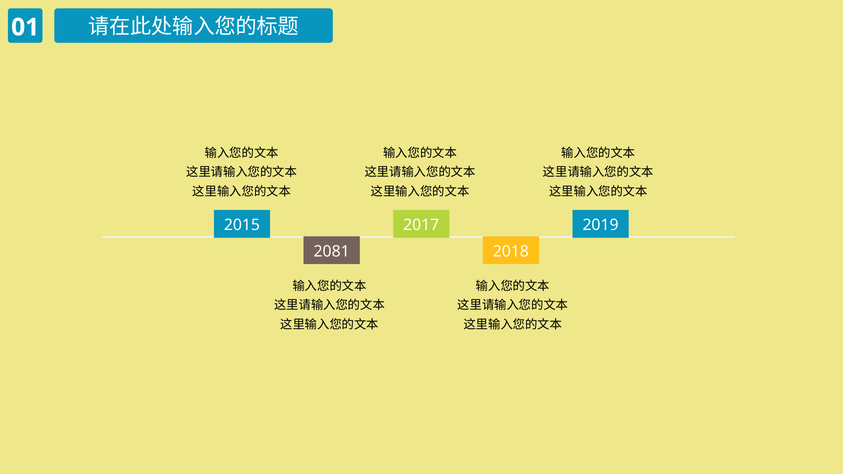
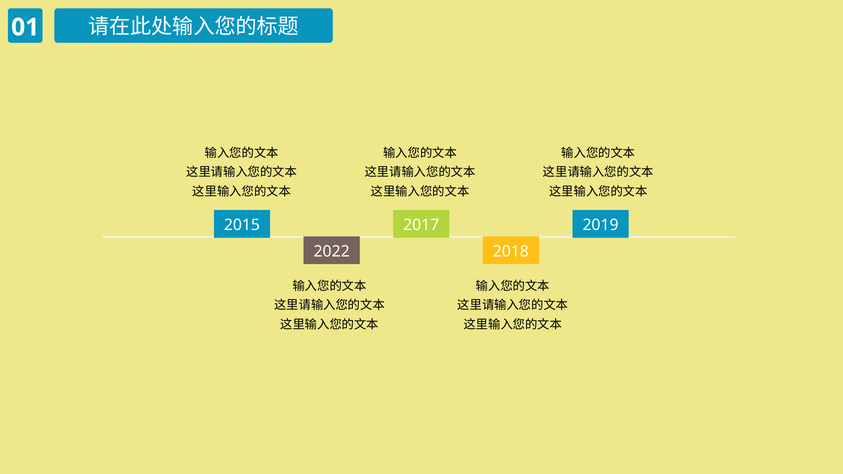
2081: 2081 -> 2022
